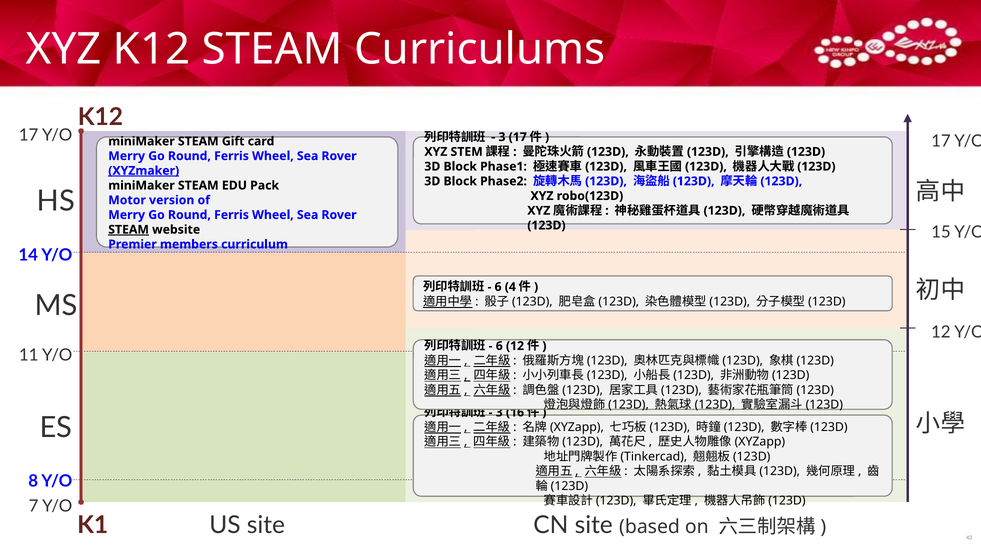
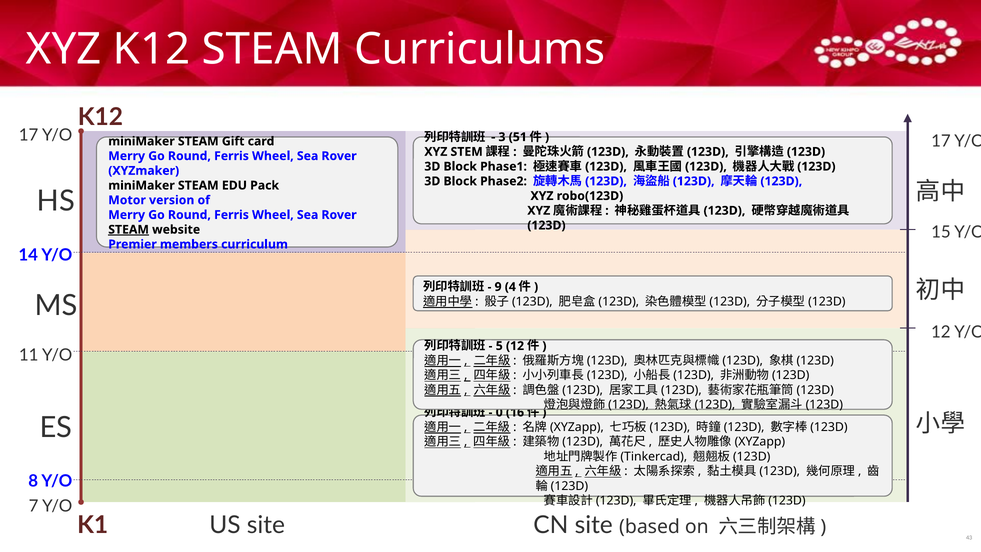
3 17: 17 -> 51
XYZmaker underline: present -> none
6 at (498, 287): 6 -> 9
6 at (499, 346): 6 -> 5
3 at (499, 412): 3 -> 0
